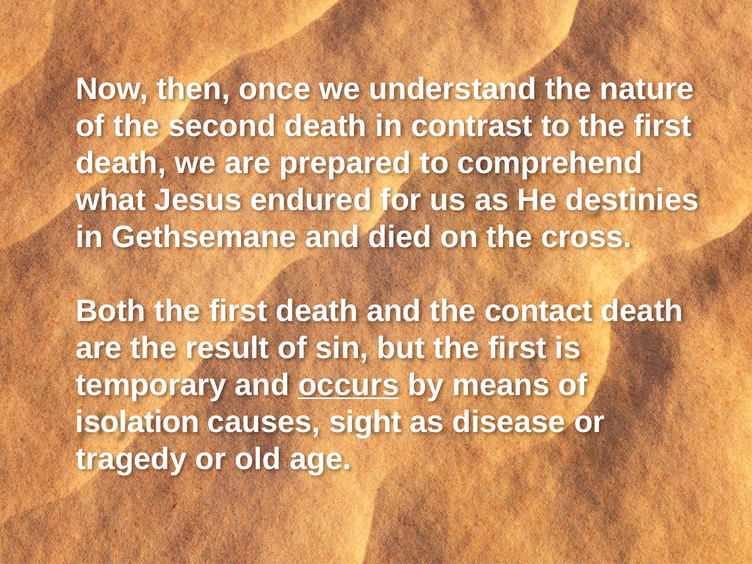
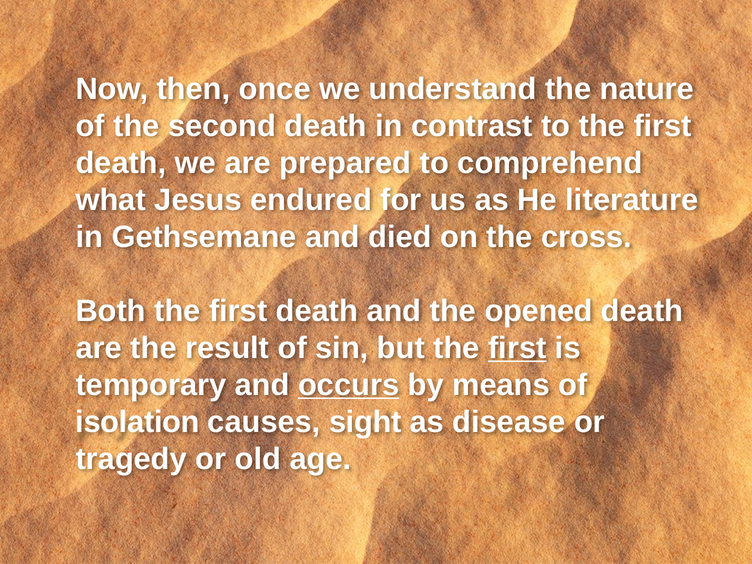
destinies: destinies -> literature
contact: contact -> opened
first at (517, 348) underline: none -> present
